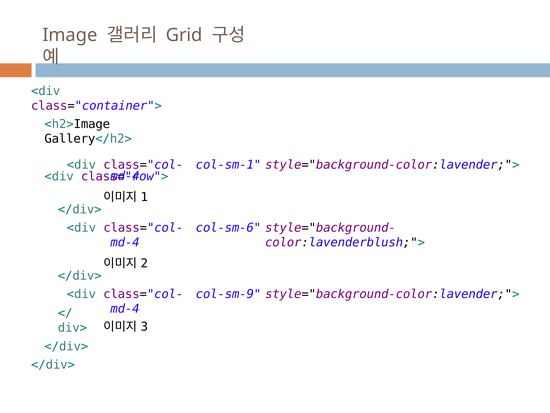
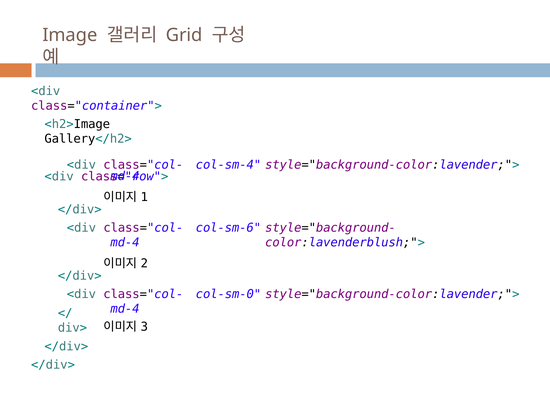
col-sm-1: col-sm-1 -> col-sm-4
col-sm-9: col-sm-9 -> col-sm-0
